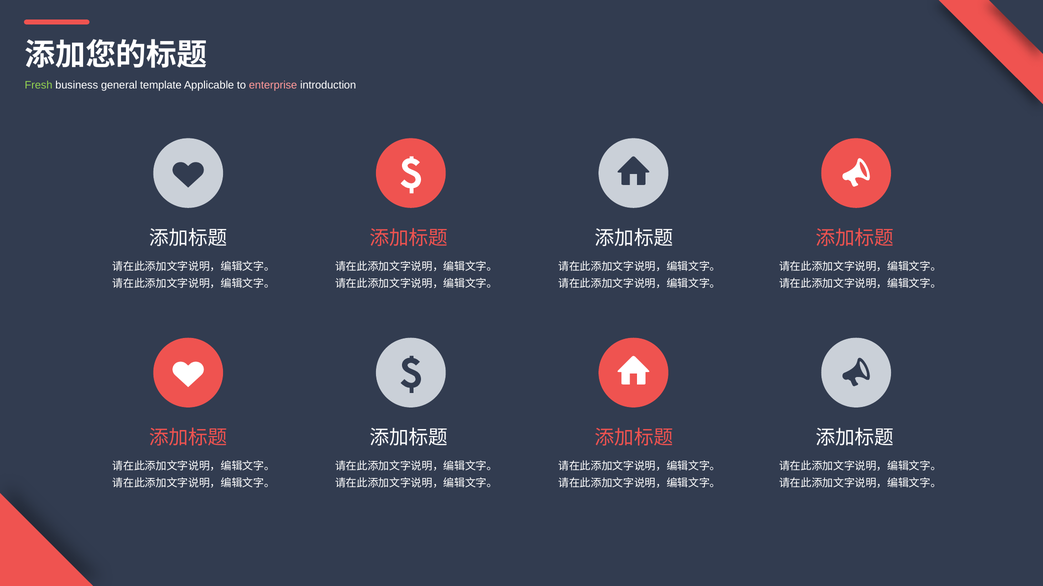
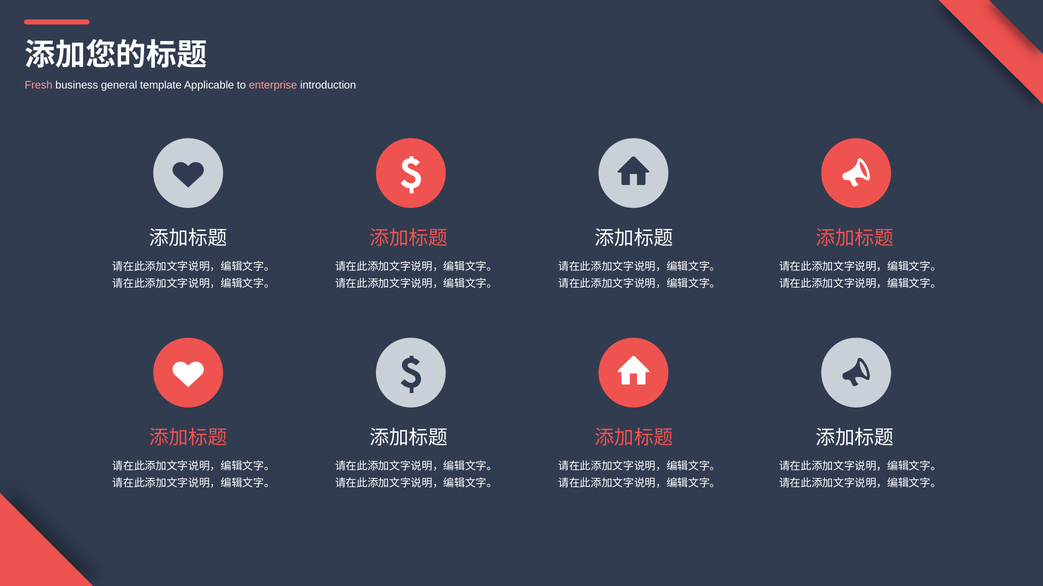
Fresh colour: light green -> pink
